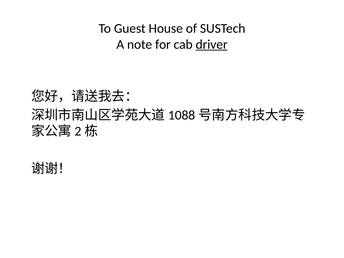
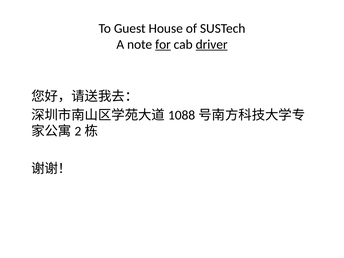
for underline: none -> present
